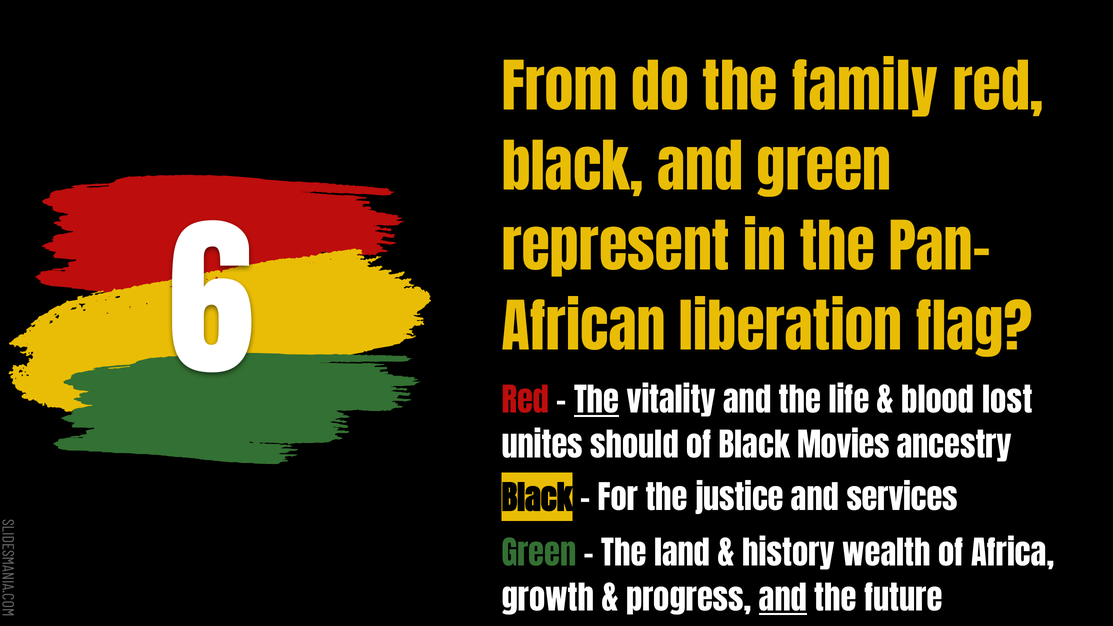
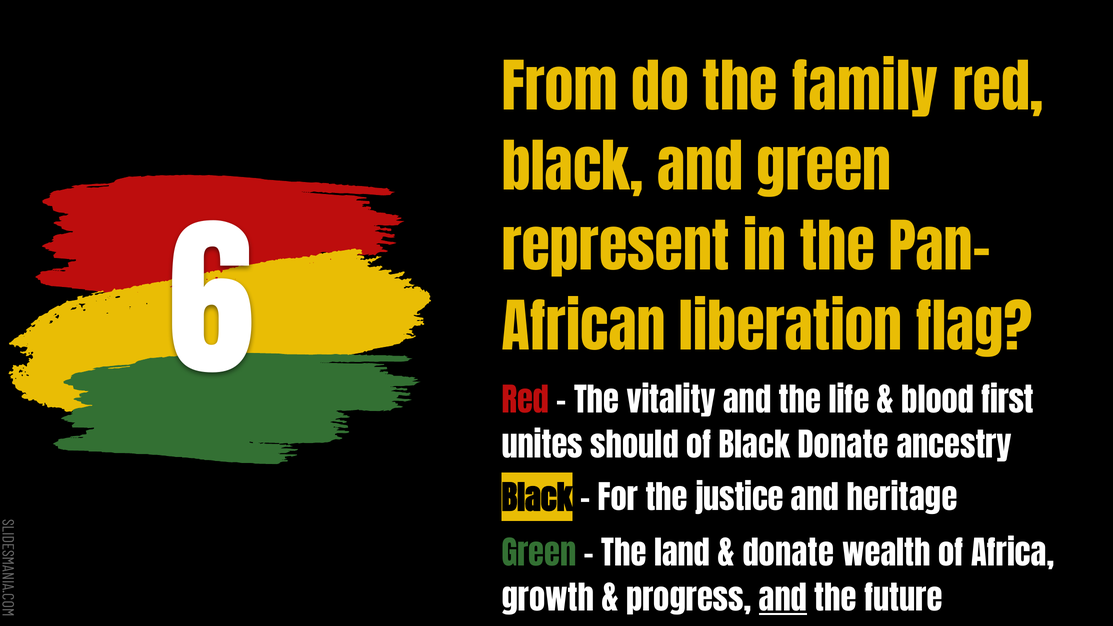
The at (597, 402) underline: present -> none
lost: lost -> first
Black Movies: Movies -> Donate
services: services -> heritage
history at (788, 555): history -> donate
